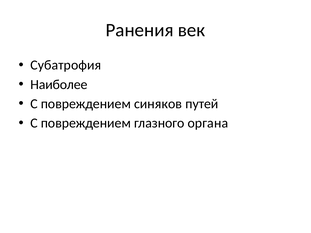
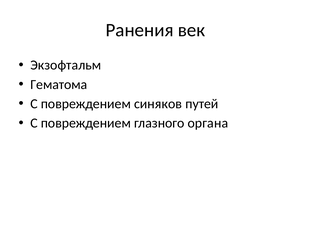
Субатрофия: Субатрофия -> Экзофтальм
Наиболее: Наиболее -> Гематома
